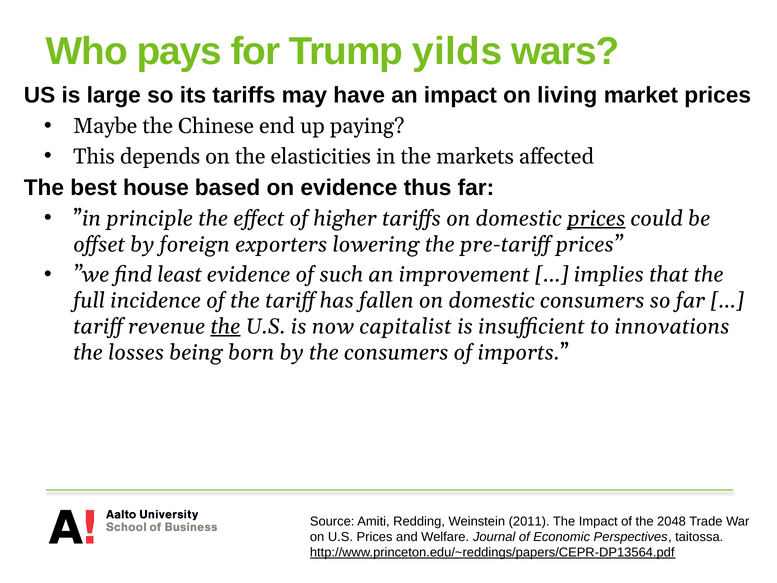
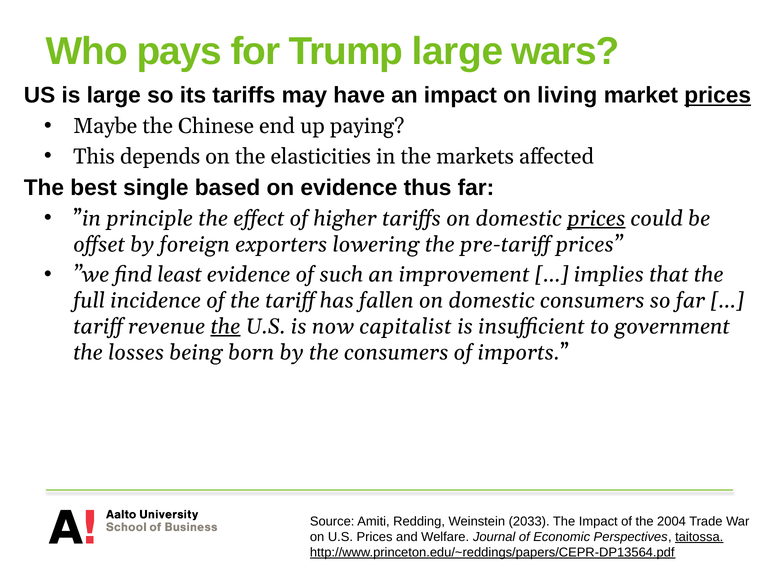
Trump yilds: yilds -> large
prices at (718, 95) underline: none -> present
house: house -> single
innovations: innovations -> government
2011: 2011 -> 2033
2048: 2048 -> 2004
taitossa underline: none -> present
